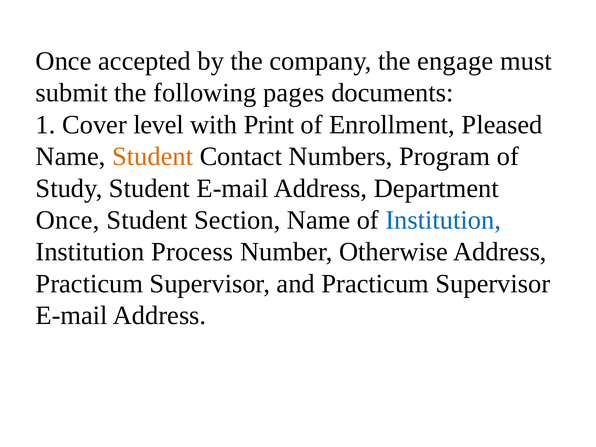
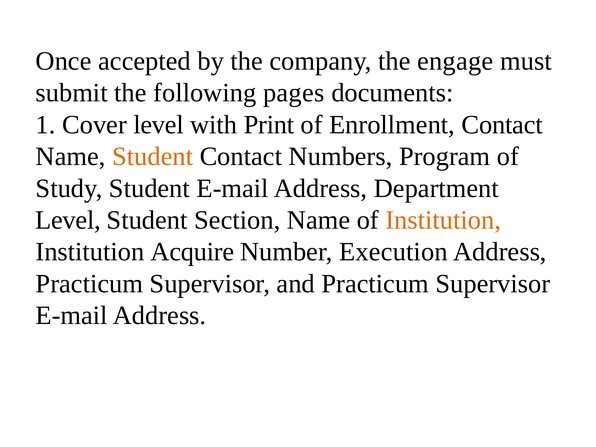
Enrollment Pleased: Pleased -> Contact
Once at (68, 220): Once -> Level
Institution at (443, 220) colour: blue -> orange
Process: Process -> Acquire
Otherwise: Otherwise -> Execution
